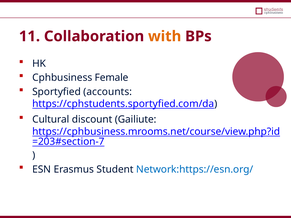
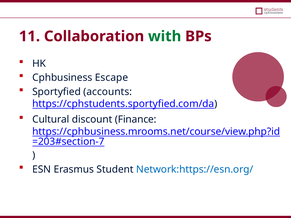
with colour: orange -> green
Female: Female -> Escape
Gailiute: Gailiute -> Finance
